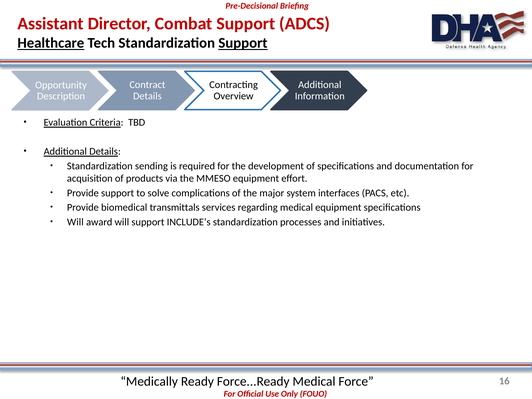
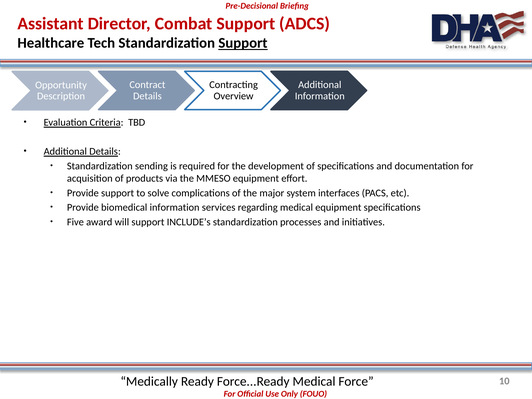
Healthcare underline: present -> none
biomedical transmittals: transmittals -> information
Will at (75, 222): Will -> Five
16: 16 -> 10
